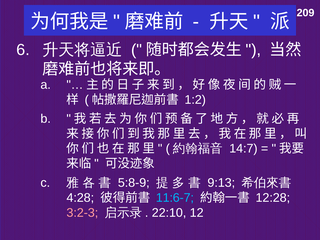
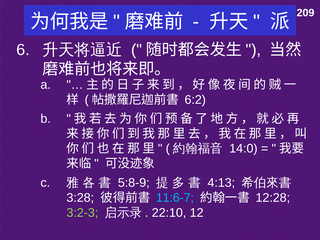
1:2: 1:2 -> 6:2
14:7: 14:7 -> 14:0
9:13: 9:13 -> 4:13
4:28: 4:28 -> 3:28
3:2-3 colour: pink -> light green
